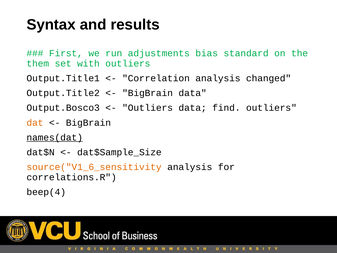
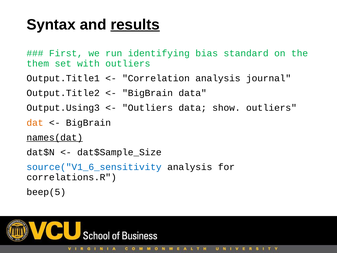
results underline: none -> present
adjustments: adjustments -> identifying
changed: changed -> journal
Output.Bosco3: Output.Bosco3 -> Output.Using3
find: find -> show
source("V1_6_sensitivity colour: orange -> blue
beep(4: beep(4 -> beep(5
